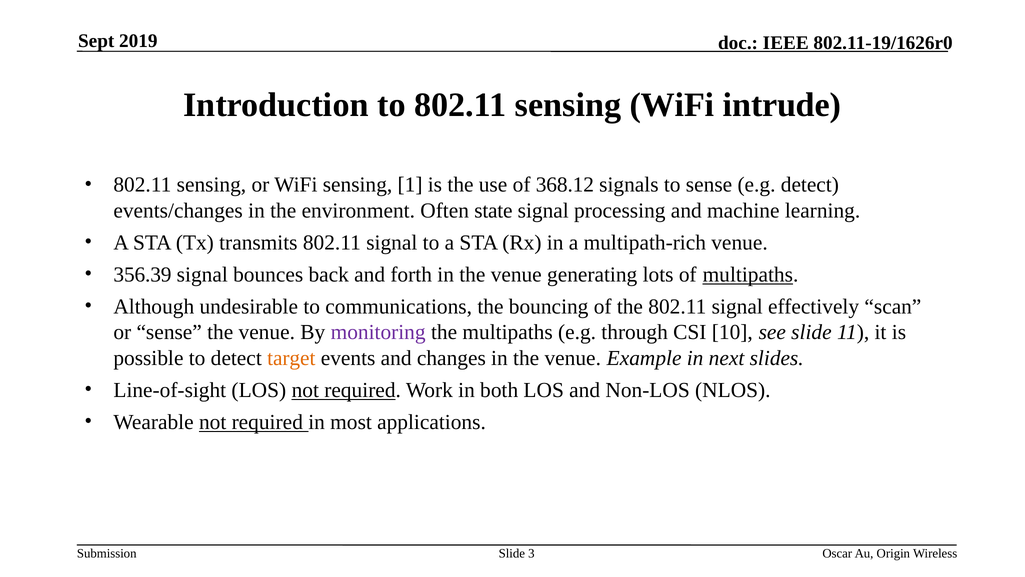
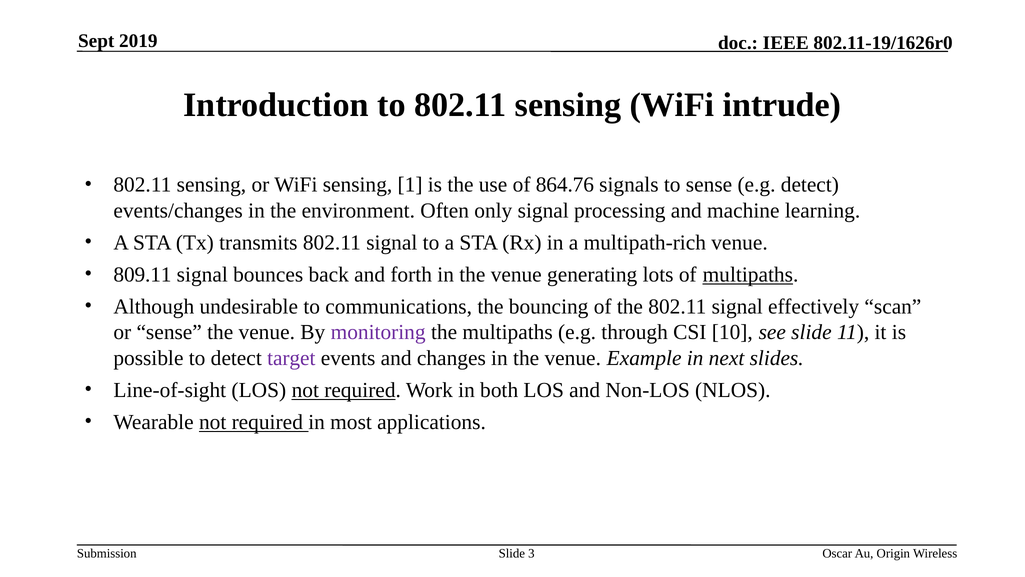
368.12: 368.12 -> 864.76
state: state -> only
356.39: 356.39 -> 809.11
target colour: orange -> purple
